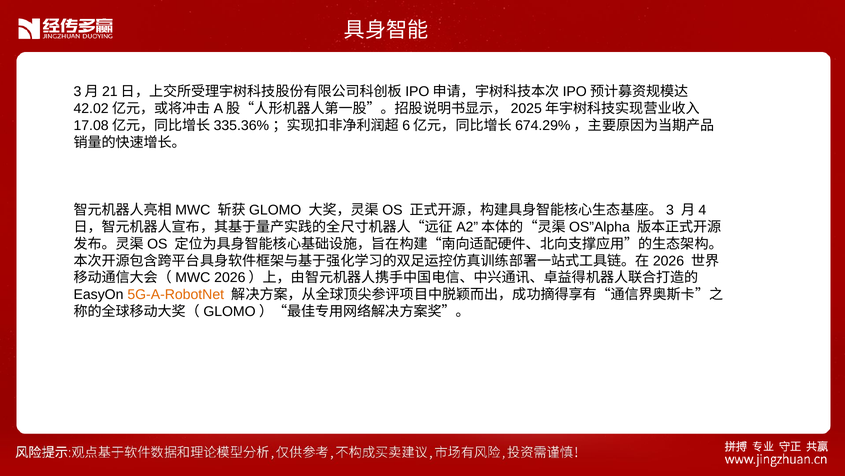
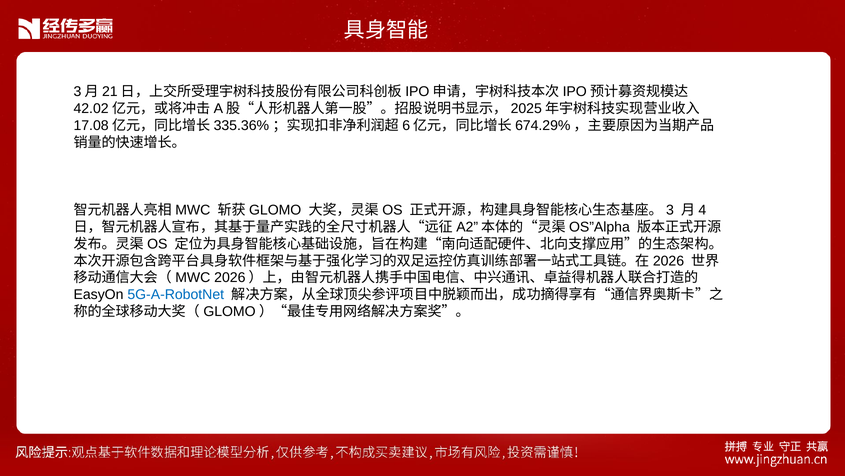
5G-A-RobotNet colour: orange -> blue
